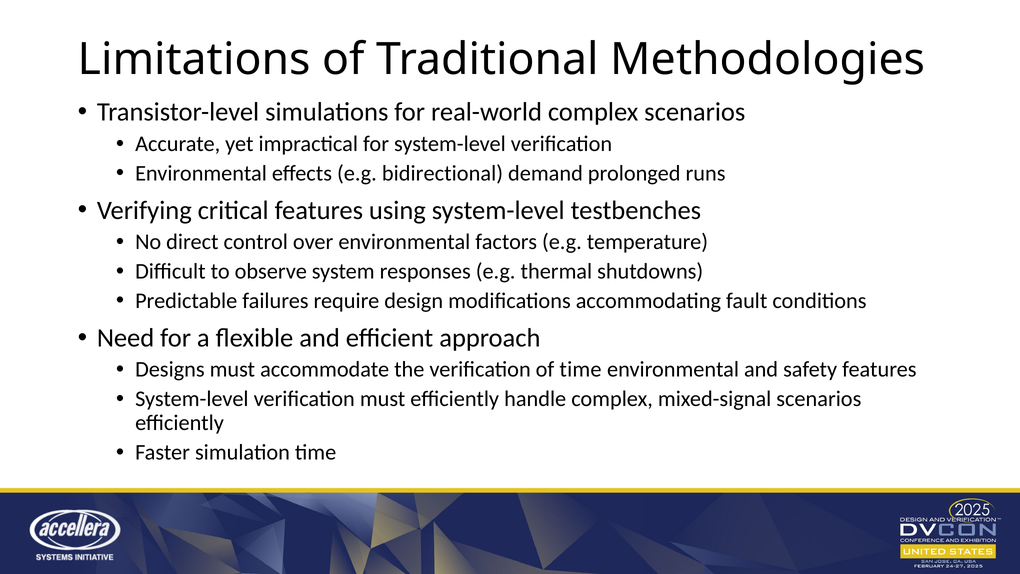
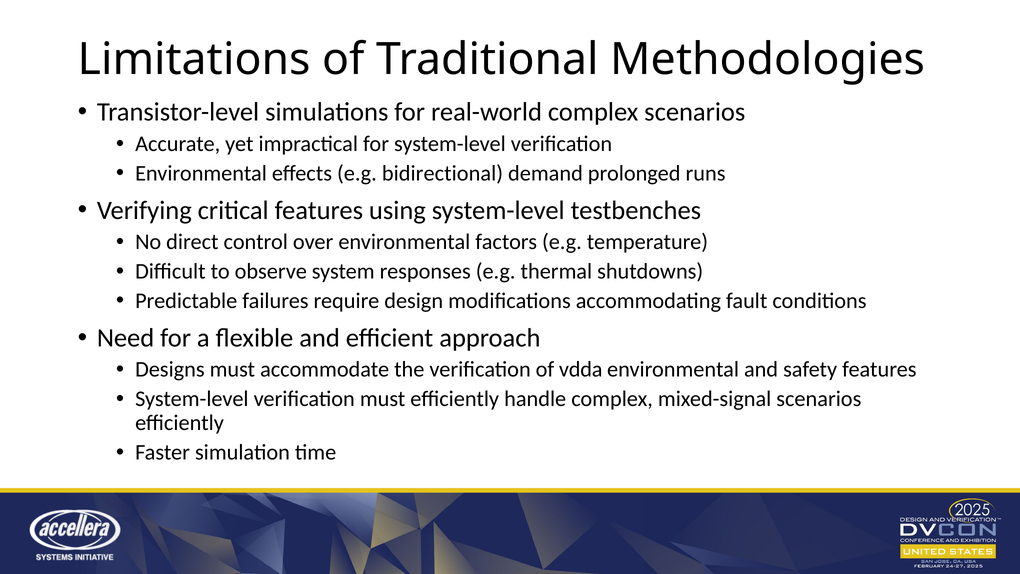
of time: time -> vdda
